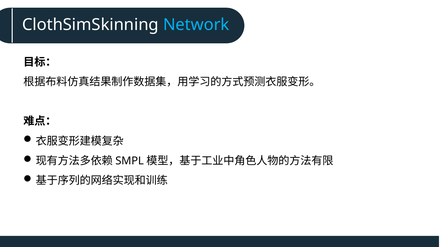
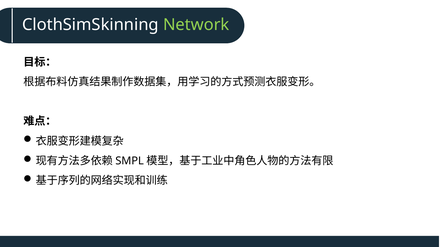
Network colour: light blue -> light green
